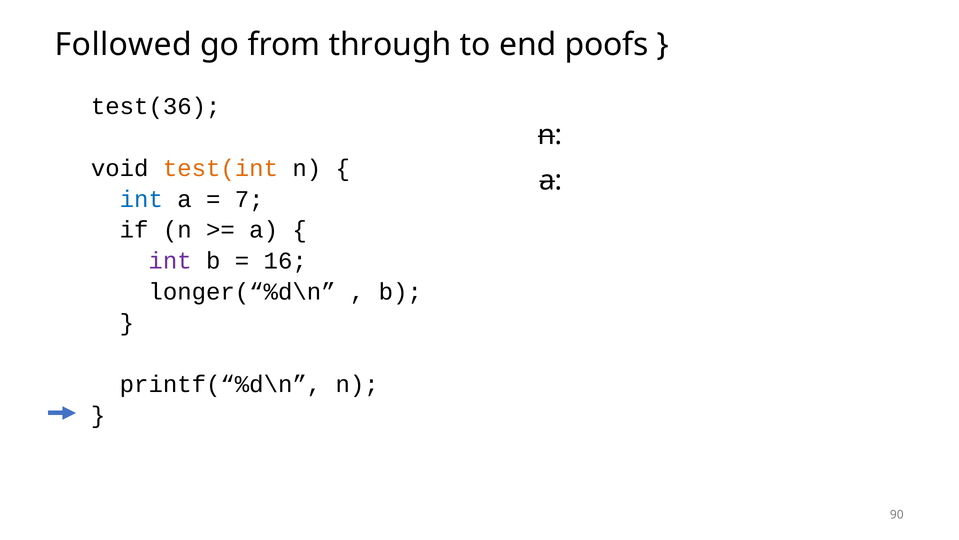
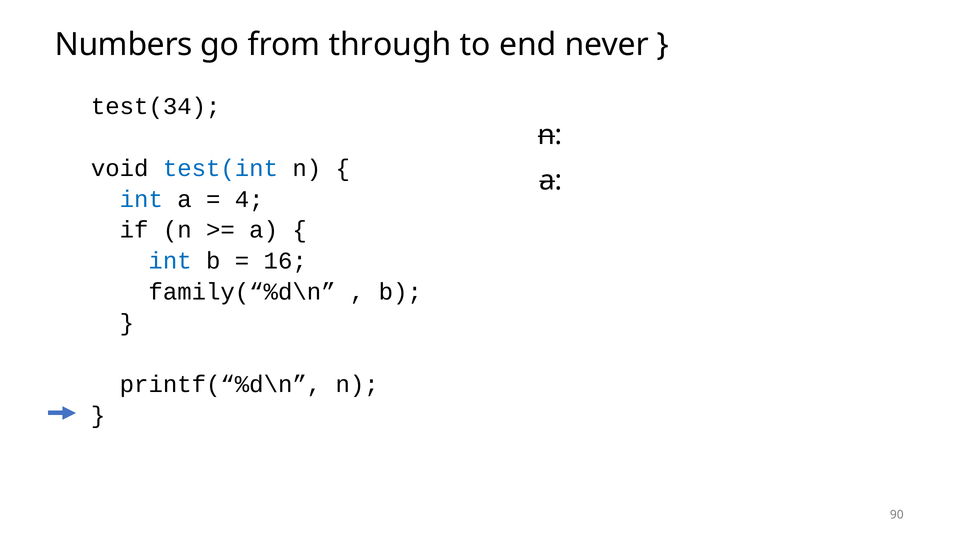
Followed: Followed -> Numbers
poofs: poofs -> never
test(36: test(36 -> test(34
test(int colour: orange -> blue
7: 7 -> 4
int at (170, 261) colour: purple -> blue
longer(“%d\n: longer(“%d\n -> family(“%d\n
